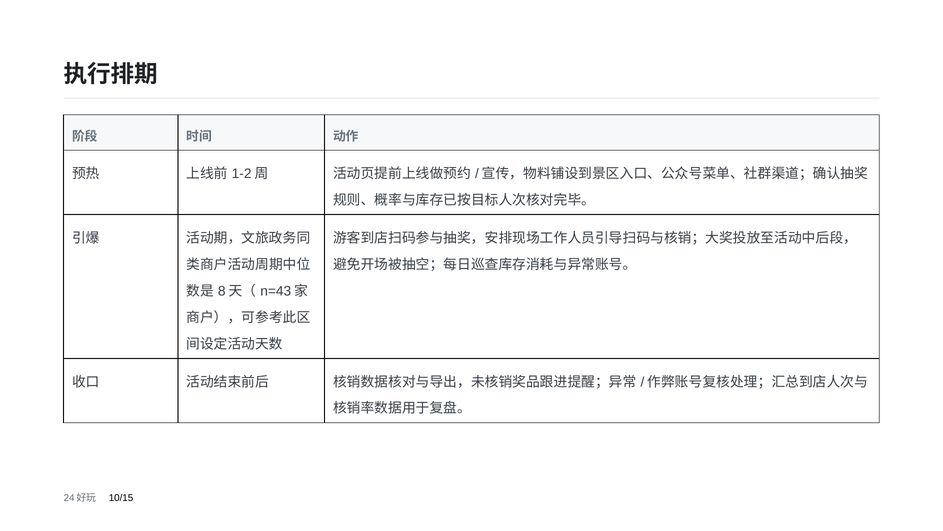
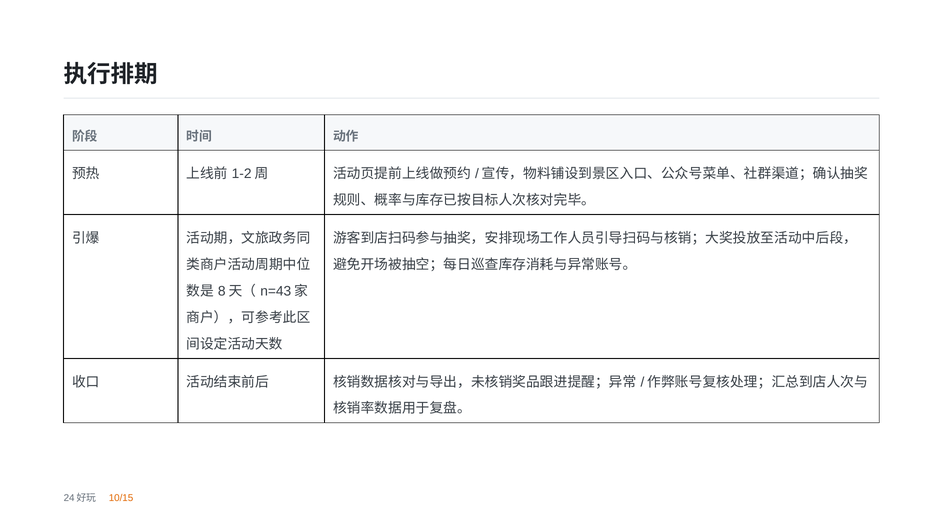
10/15 colour: black -> orange
